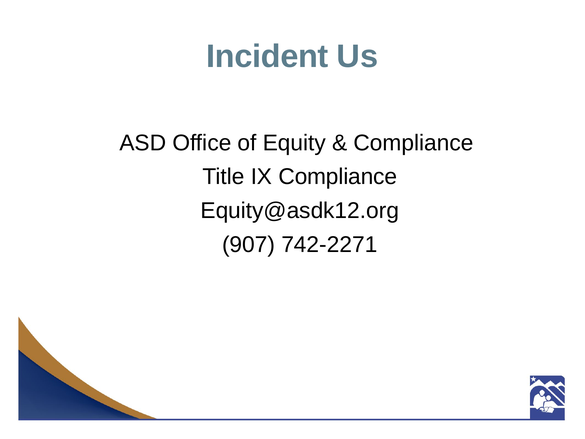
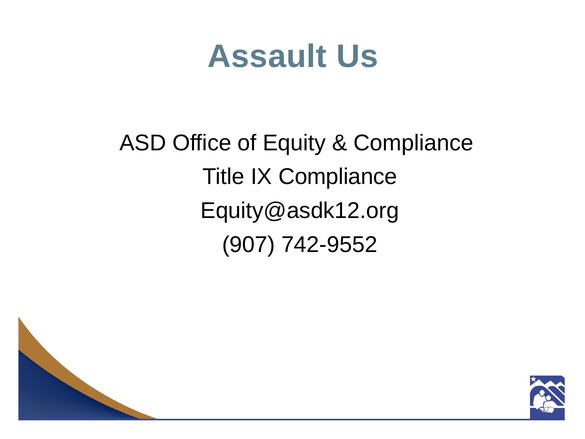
Incident: Incident -> Assault
742-2271: 742-2271 -> 742-9552
